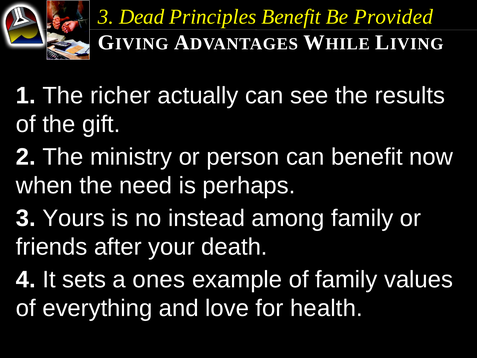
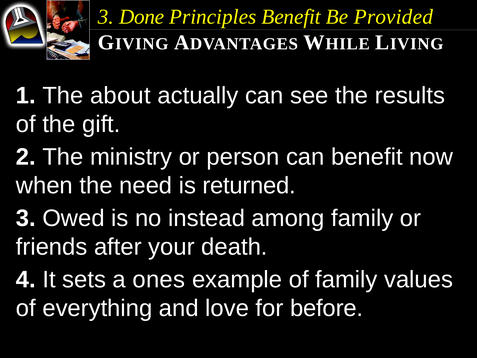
Dead: Dead -> Done
richer: richer -> about
perhaps: perhaps -> returned
Yours: Yours -> Owed
health: health -> before
